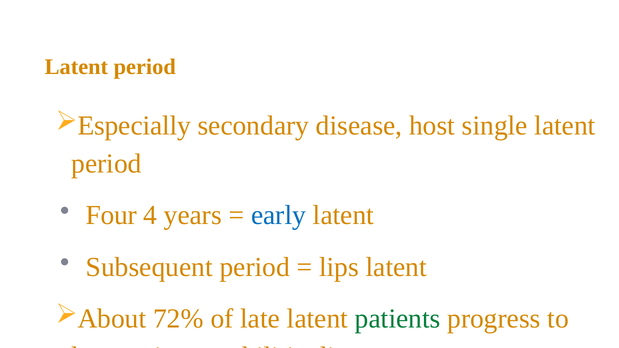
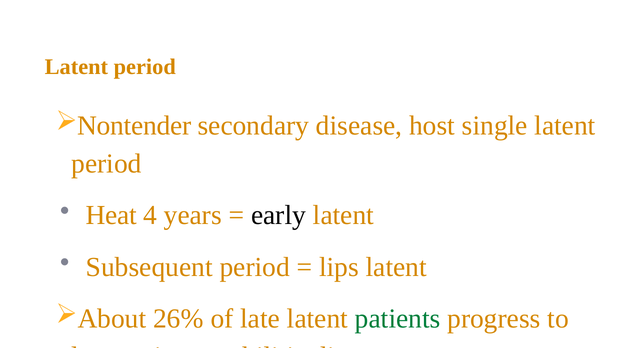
Especially: Especially -> Nontender
Four: Four -> Heat
early colour: blue -> black
72%: 72% -> 26%
